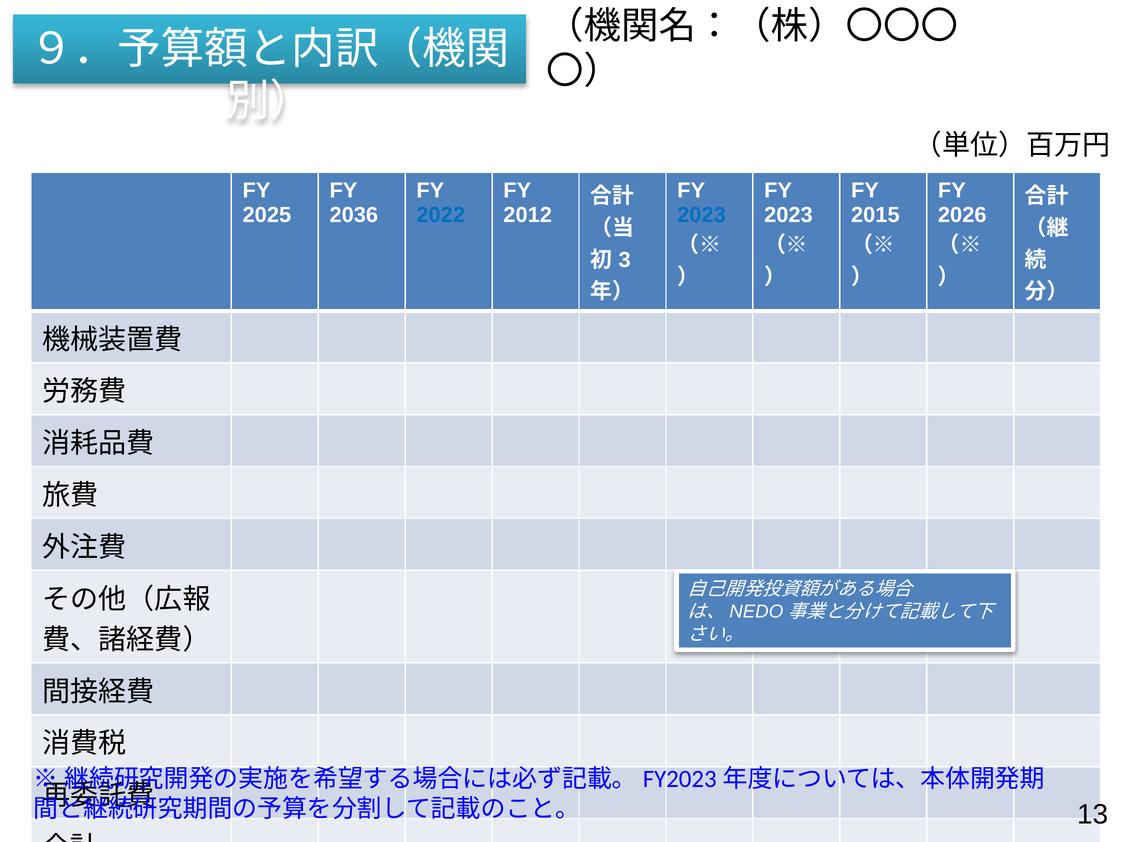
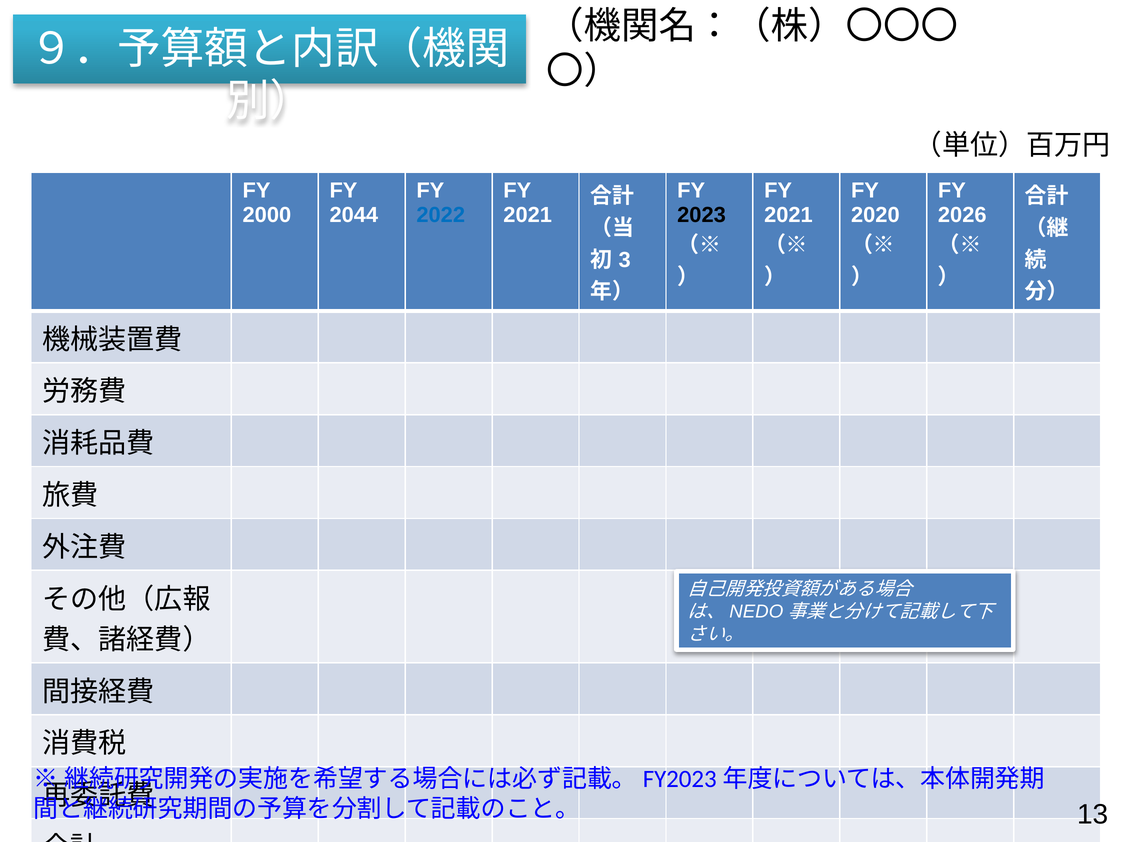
2025: 2025 -> 2000
2036: 2036 -> 2044
2012 at (528, 215): 2012 -> 2021
2023 at (702, 215) colour: blue -> black
2023 at (788, 215): 2023 -> 2021
2015: 2015 -> 2020
